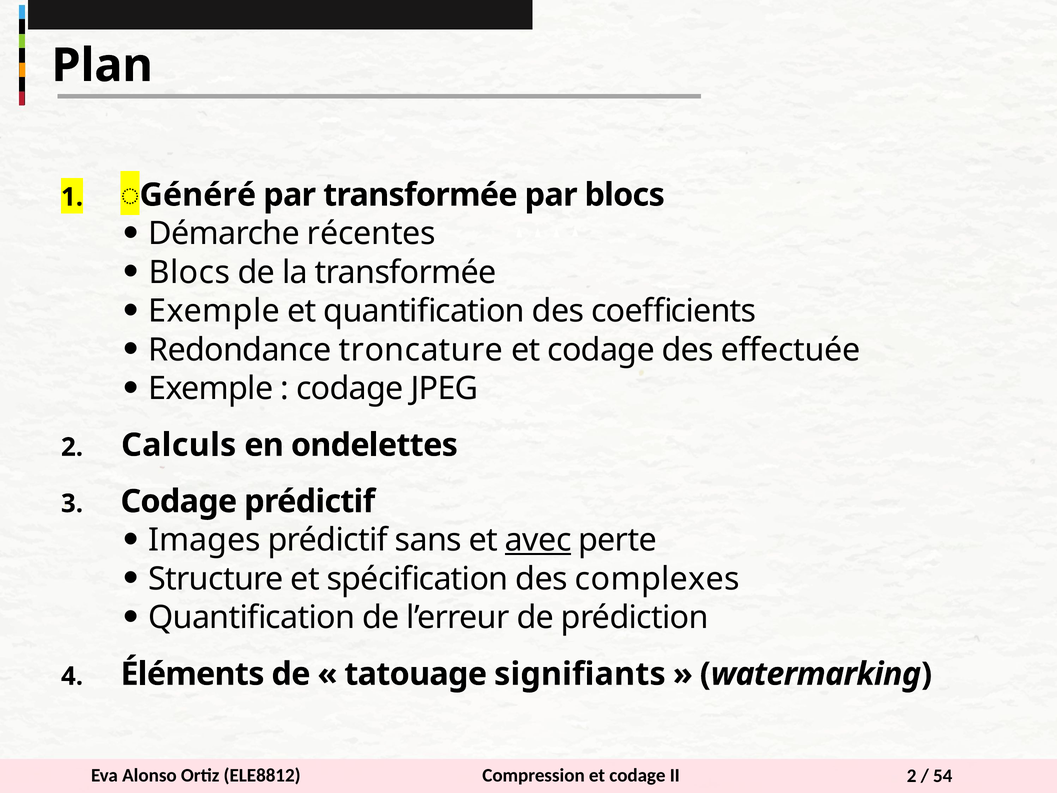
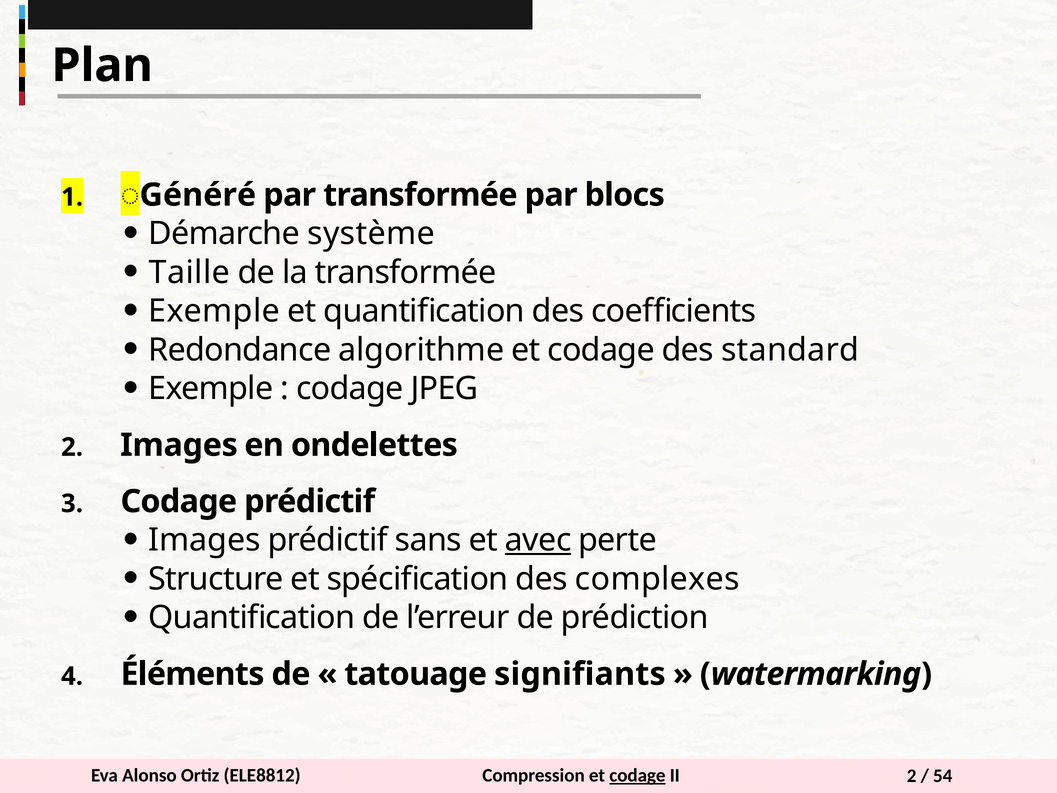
récentes: récentes -> système
Blocs at (189, 272): Blocs -> Taille
troncature: troncature -> algorithme
effectuée: effectuée -> standard
Calculs at (179, 445): Calculs -> Images
codage at (637, 775) underline: none -> present
